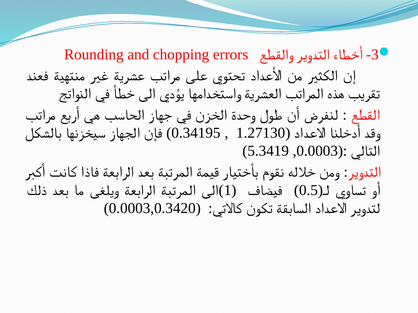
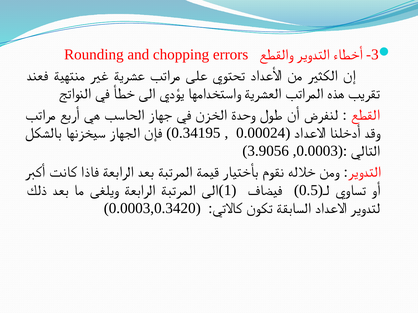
1.27130: 1.27130 -> 0.00024
5.3419: 5.3419 -> 3.9056
